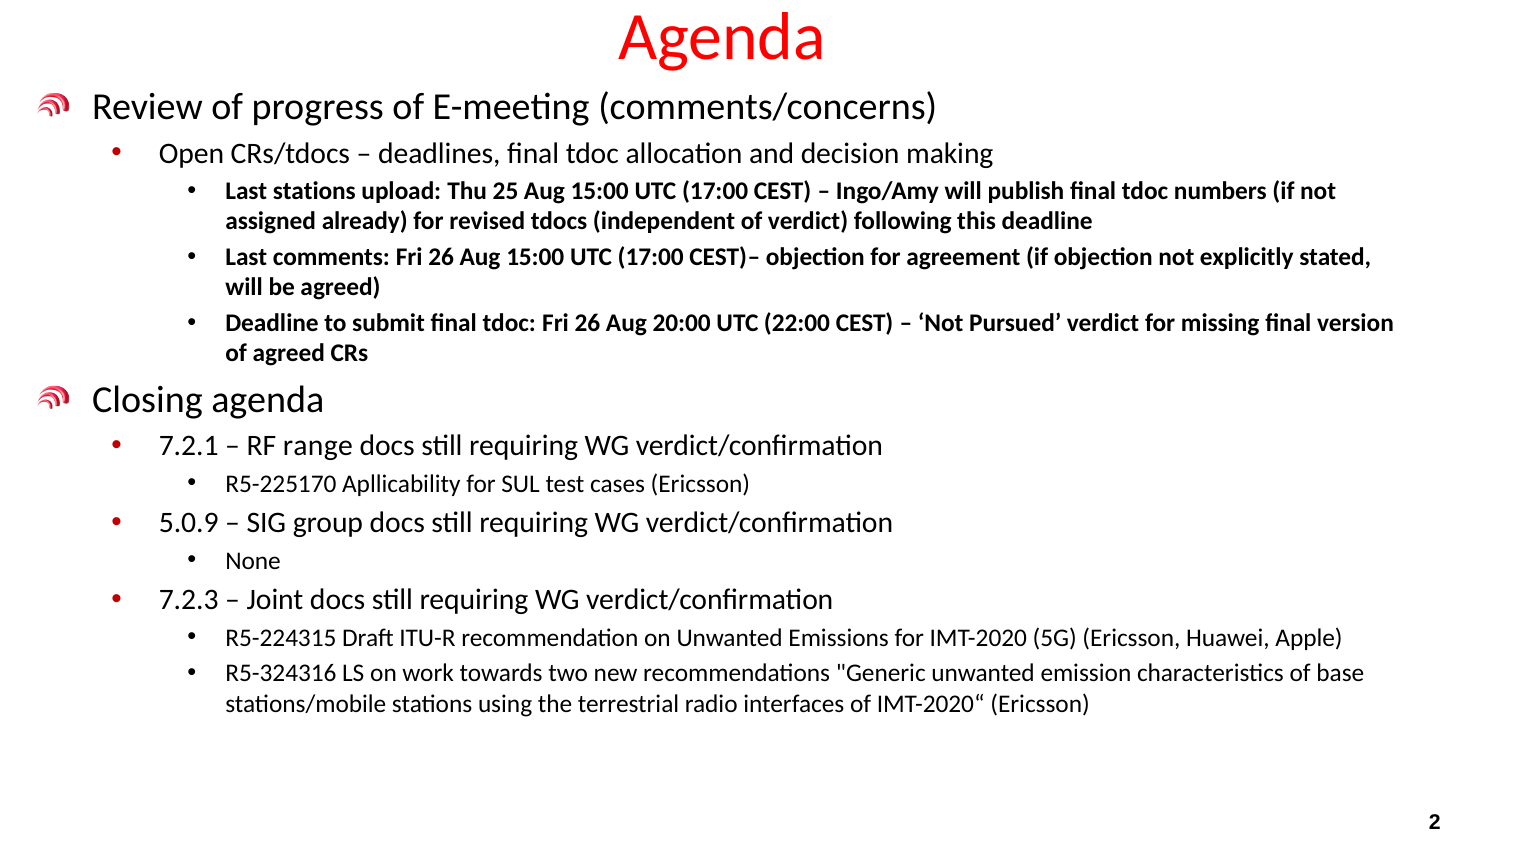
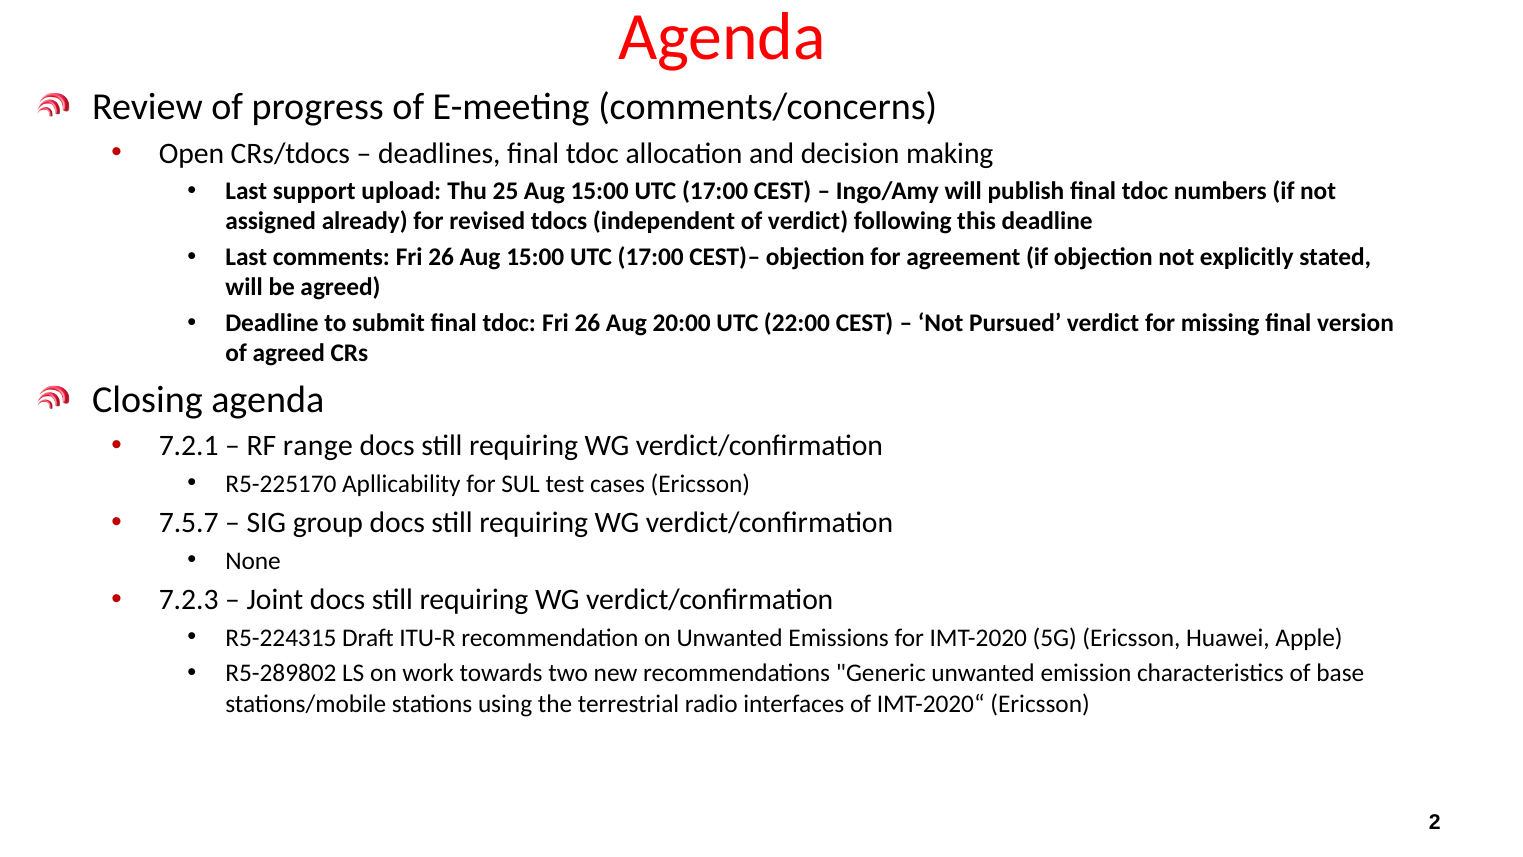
Last stations: stations -> support
5.0.9: 5.0.9 -> 7.5.7
R5-324316: R5-324316 -> R5-289802
